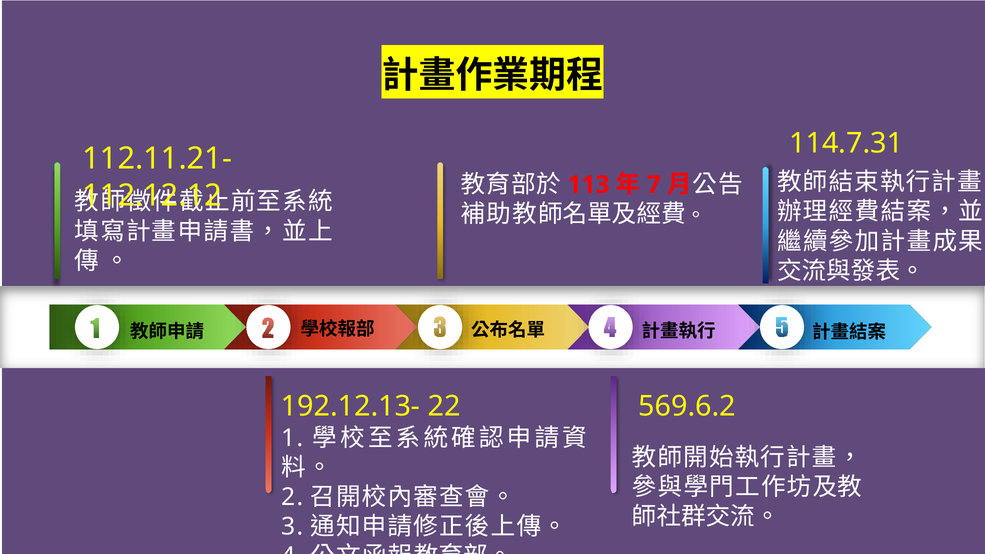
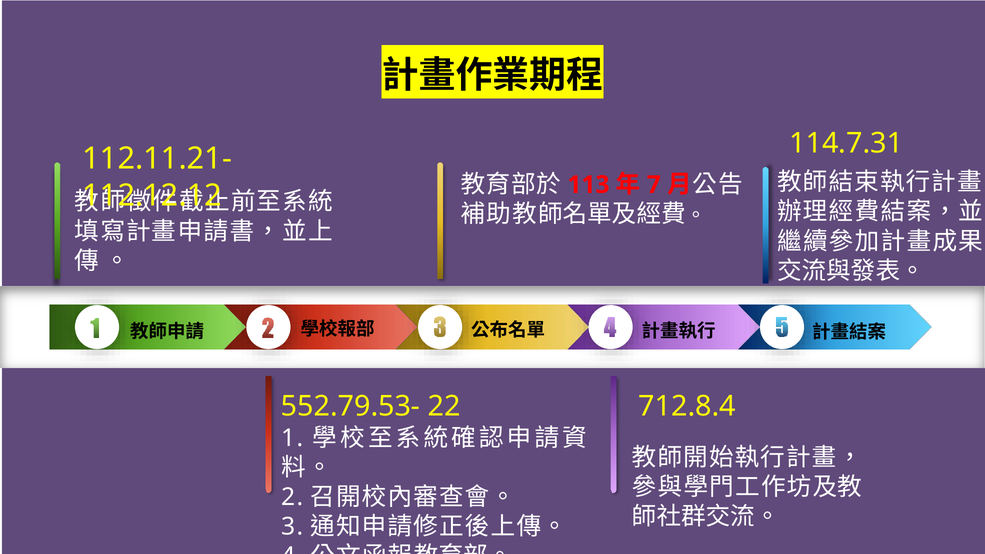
192.12.13-: 192.12.13- -> 552.79.53-
569.6.2: 569.6.2 -> 712.8.4
